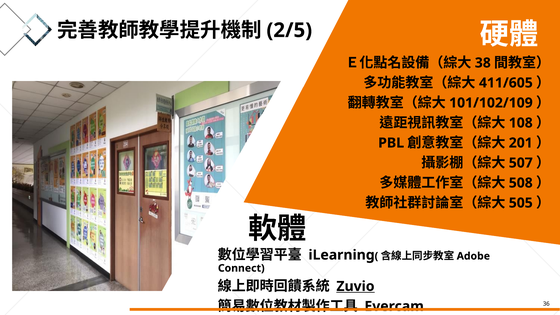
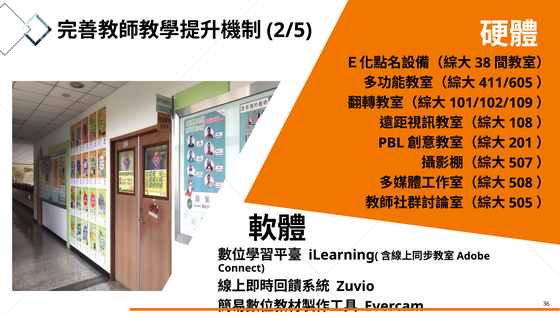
Zuvio underline: present -> none
